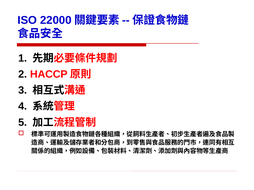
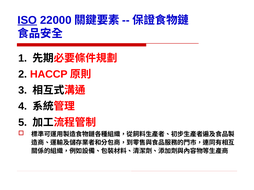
ISO underline: none -> present
